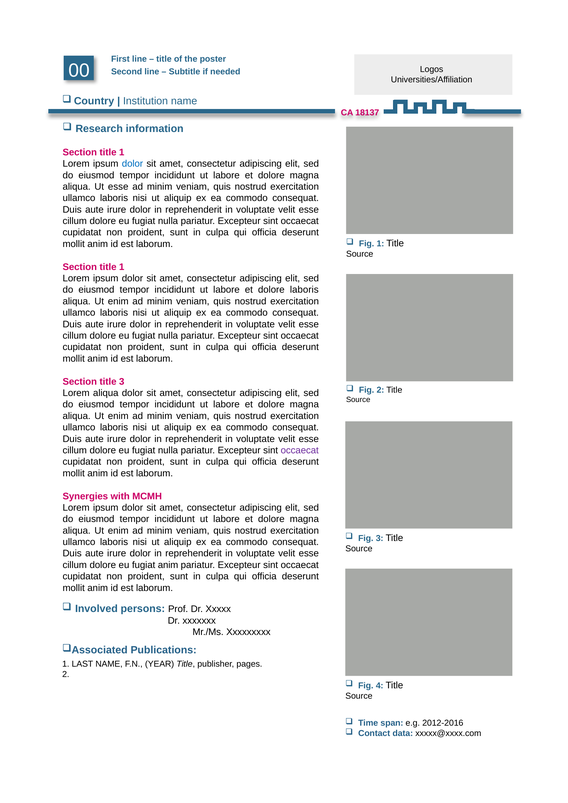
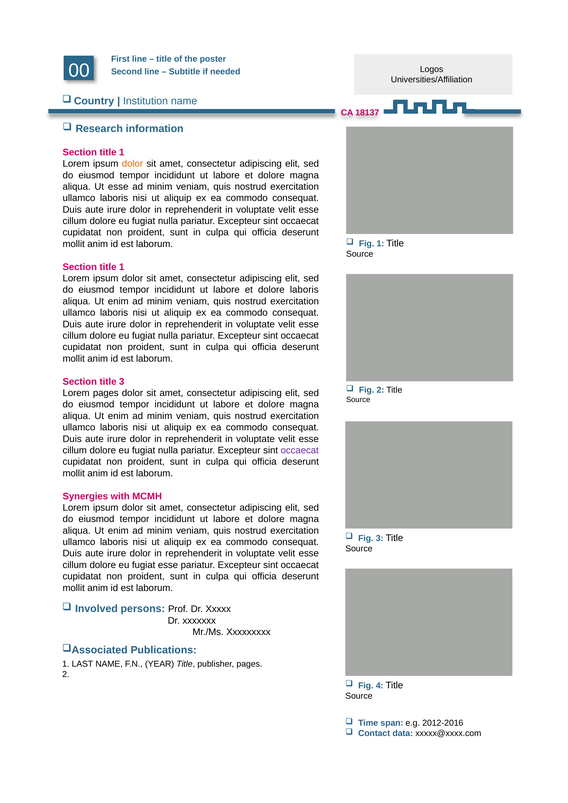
dolor at (132, 164) colour: blue -> orange
Lorem aliqua: aliqua -> pages
fugiat anim: anim -> esse
